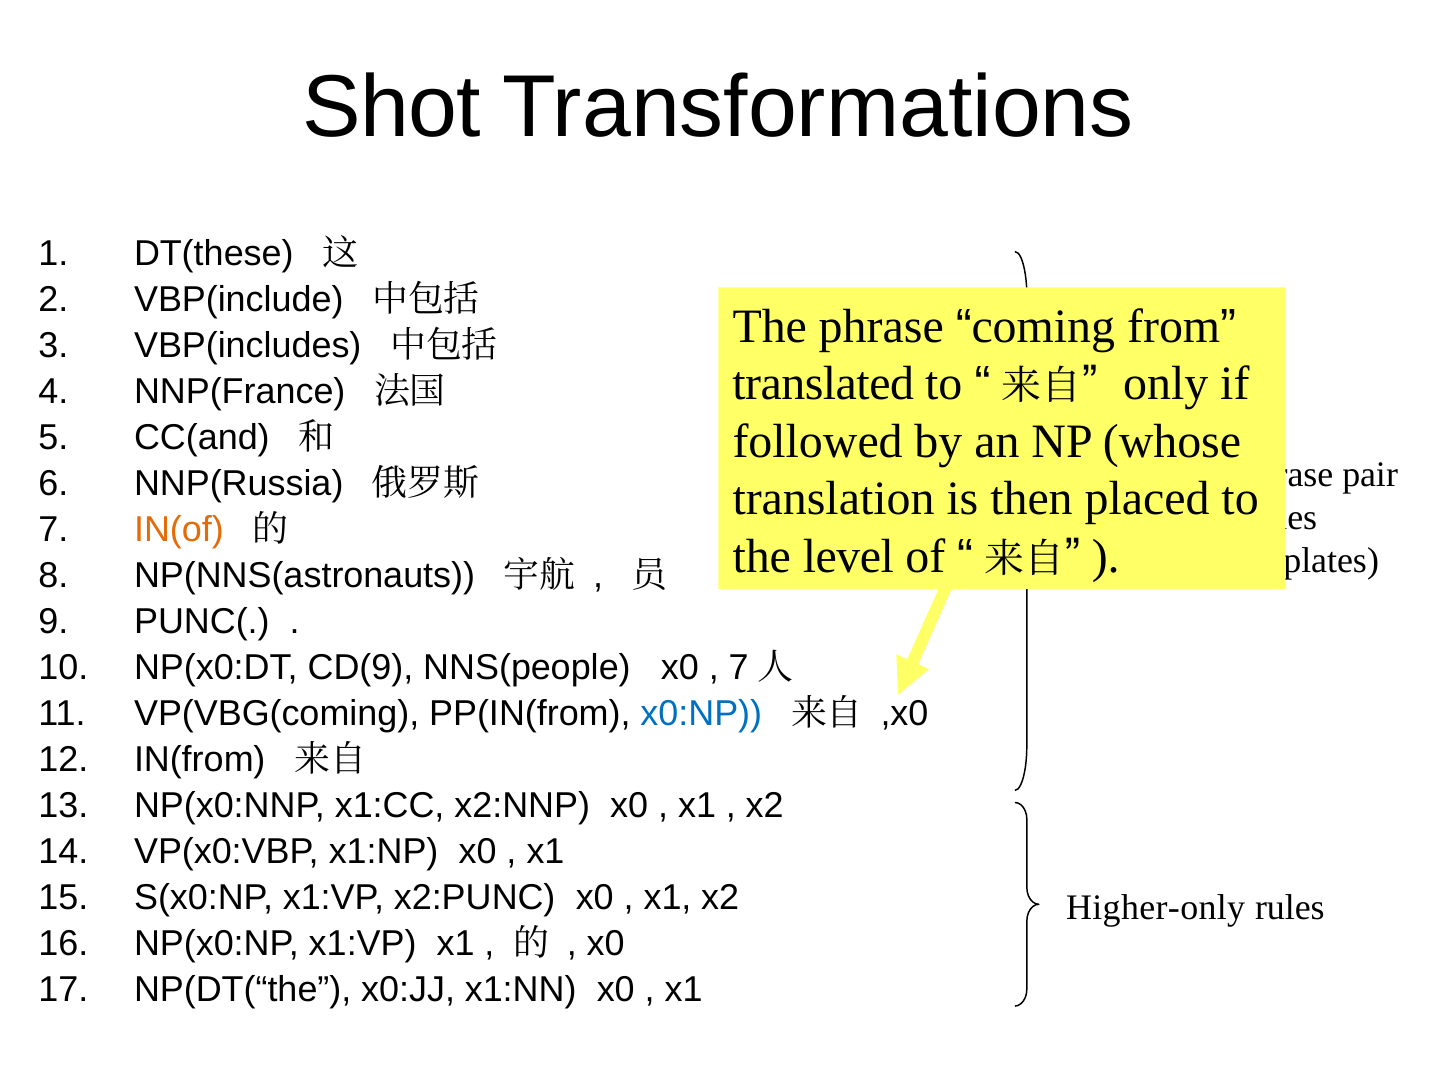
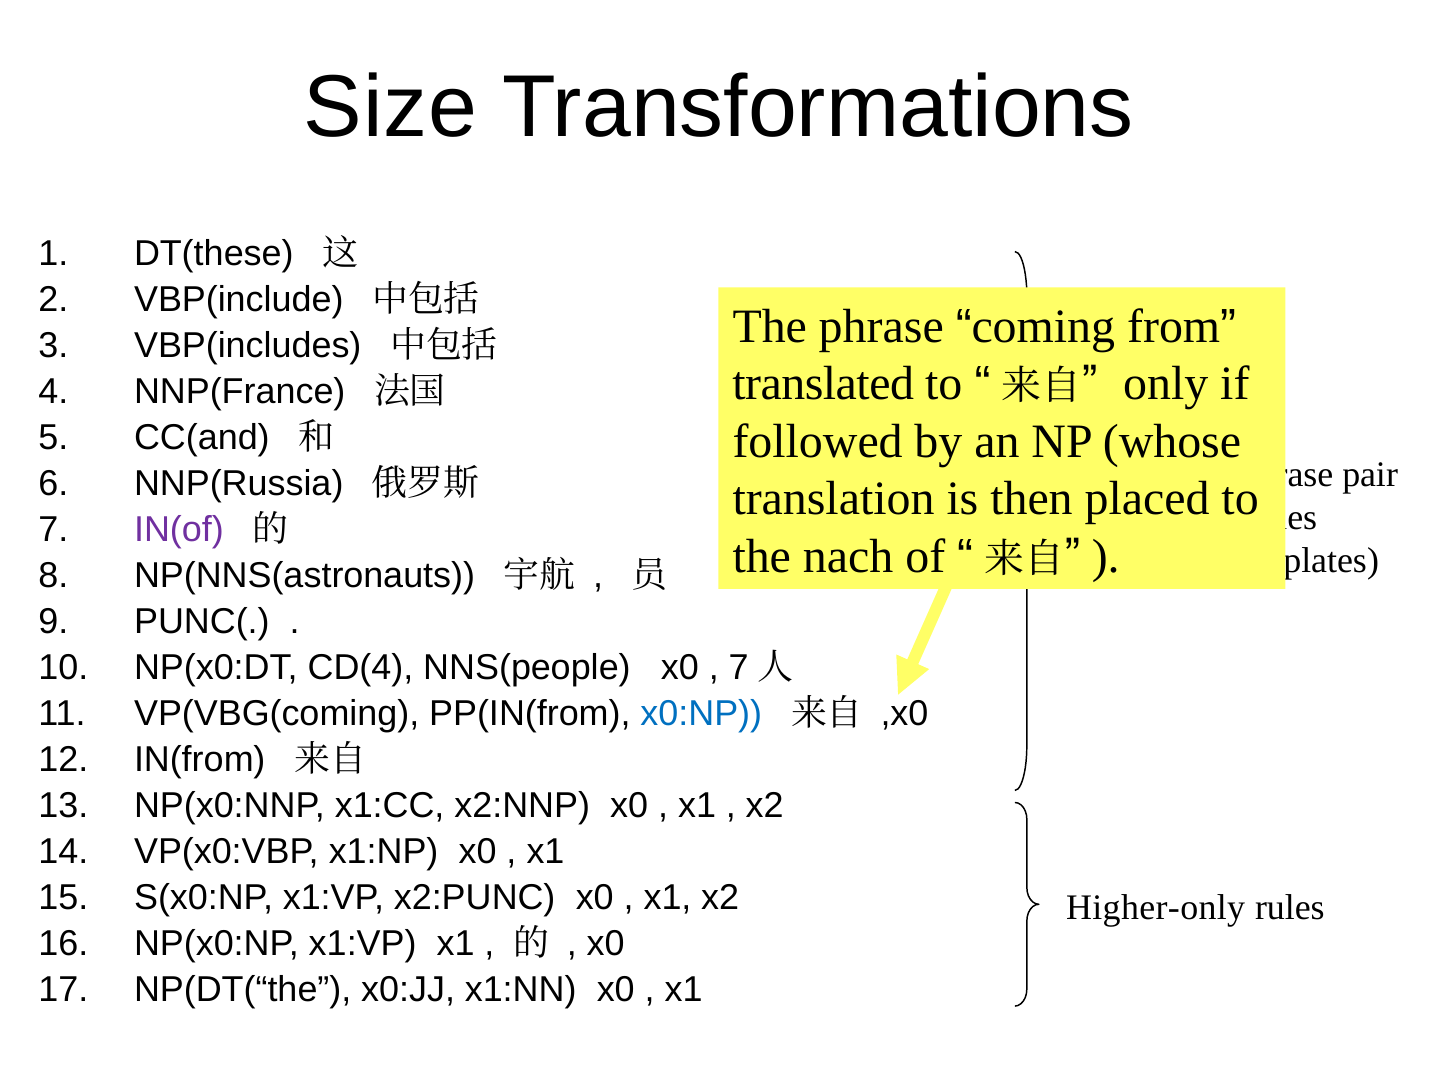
Shot: Shot -> Size
IN(of colour: orange -> purple
level: level -> nach
CD(9: CD(9 -> CD(4
